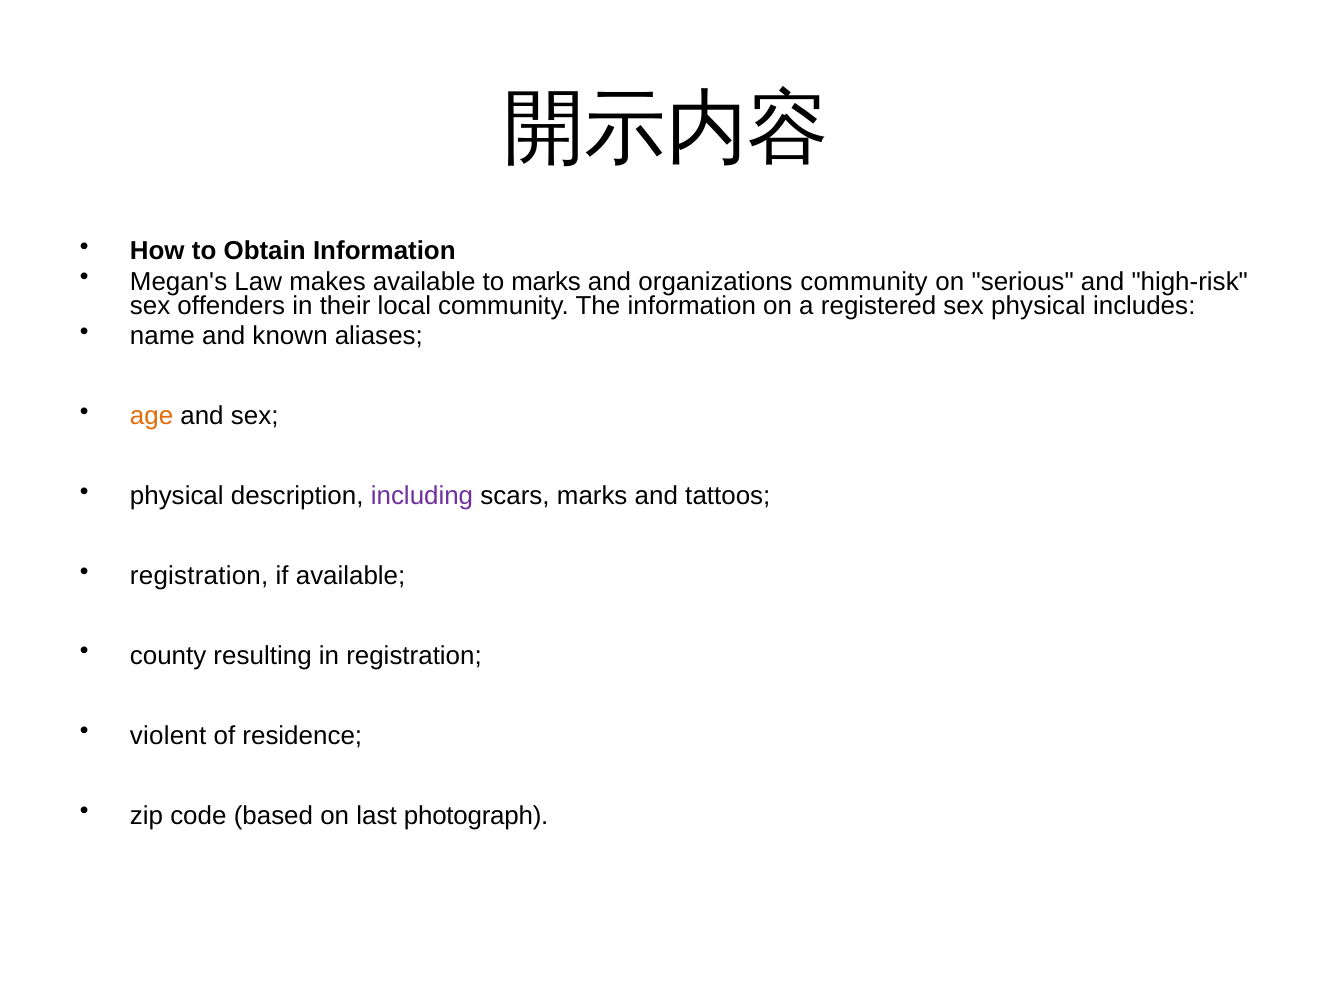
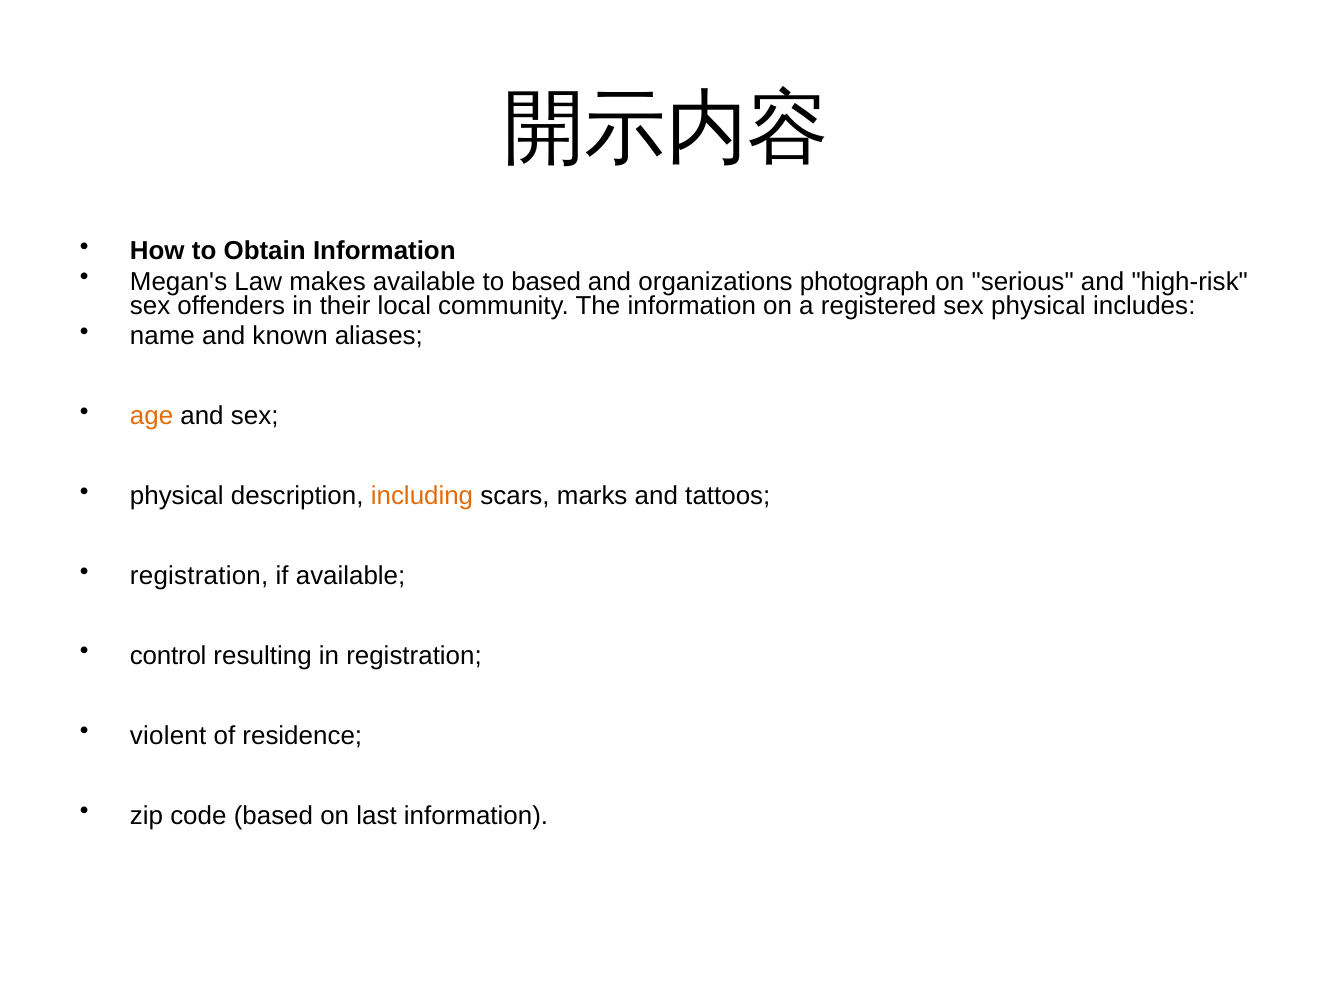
to marks: marks -> based
organizations community: community -> photograph
including colour: purple -> orange
county: county -> control
last photograph: photograph -> information
